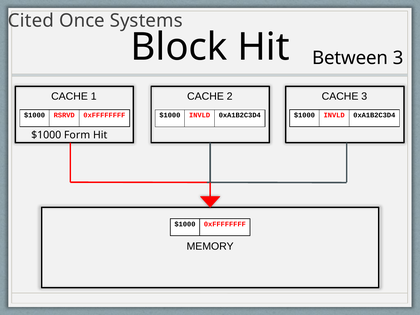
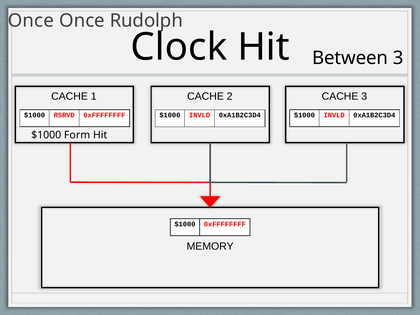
Cited at (31, 21): Cited -> Once
Systems: Systems -> Rudolph
Block: Block -> Clock
